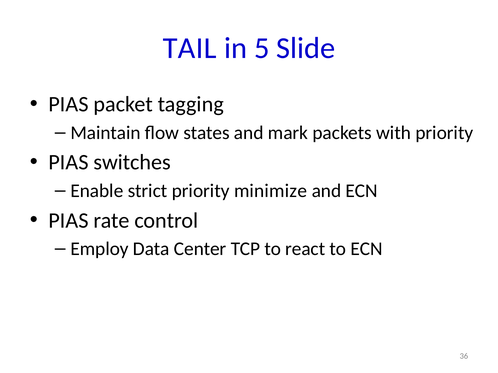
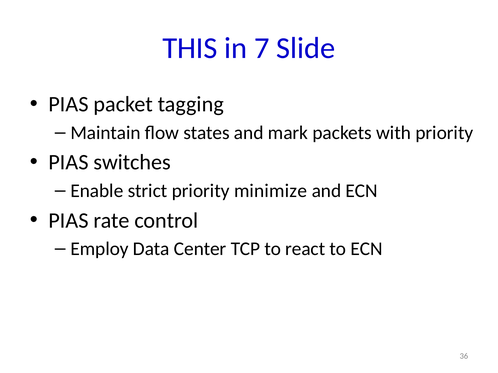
TAIL: TAIL -> THIS
5: 5 -> 7
